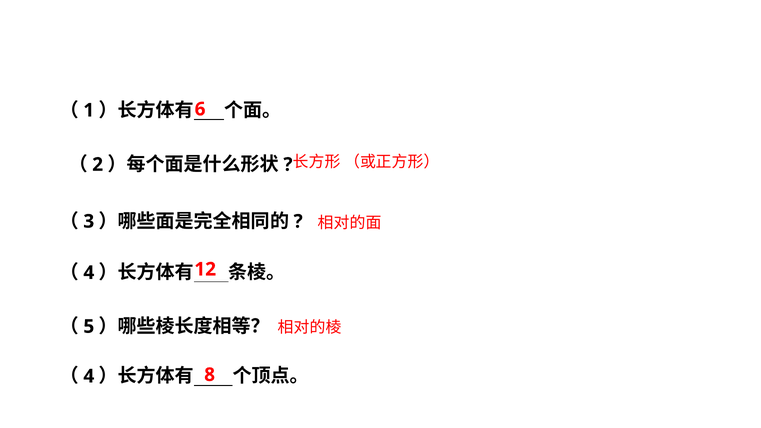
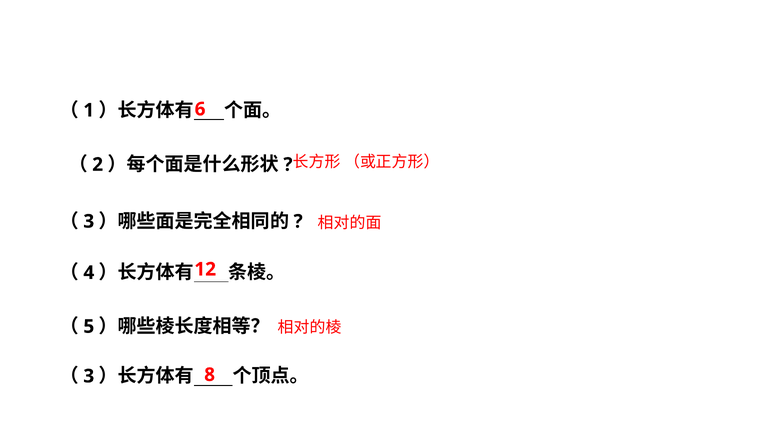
4 at (89, 376): 4 -> 3
